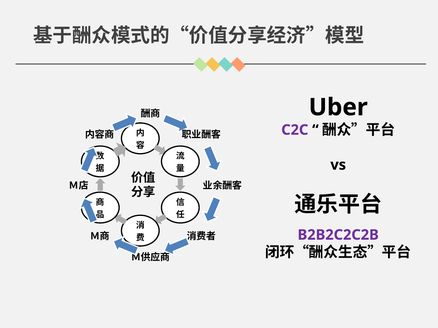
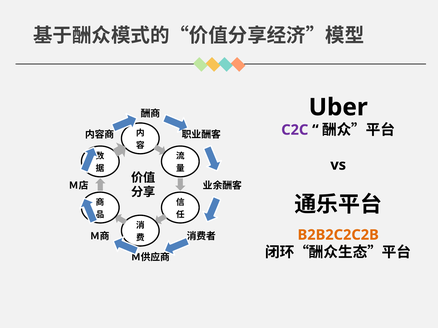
B2B2C2C2B colour: purple -> orange
